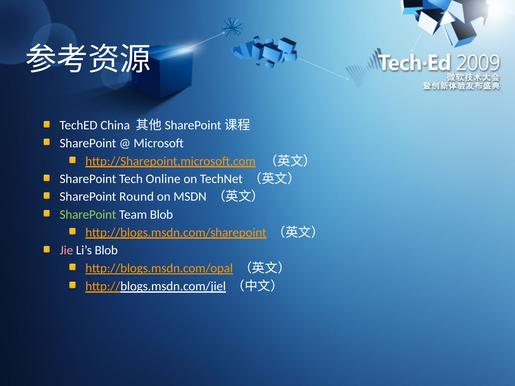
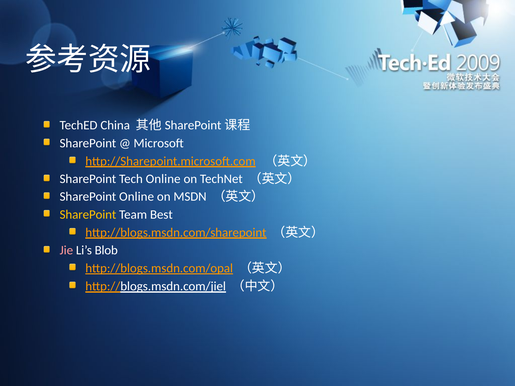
SharePoint Round: Round -> Online
SharePoint at (88, 215) colour: light green -> yellow
Team Blob: Blob -> Best
